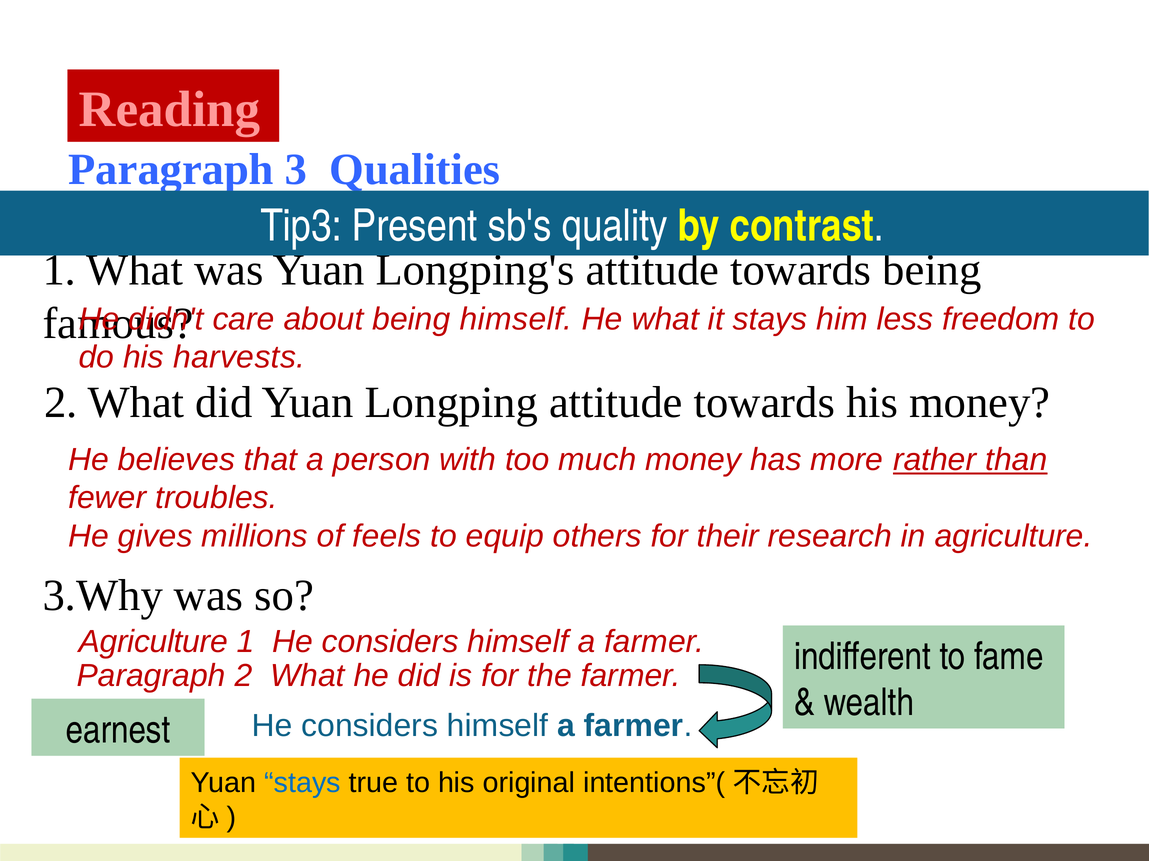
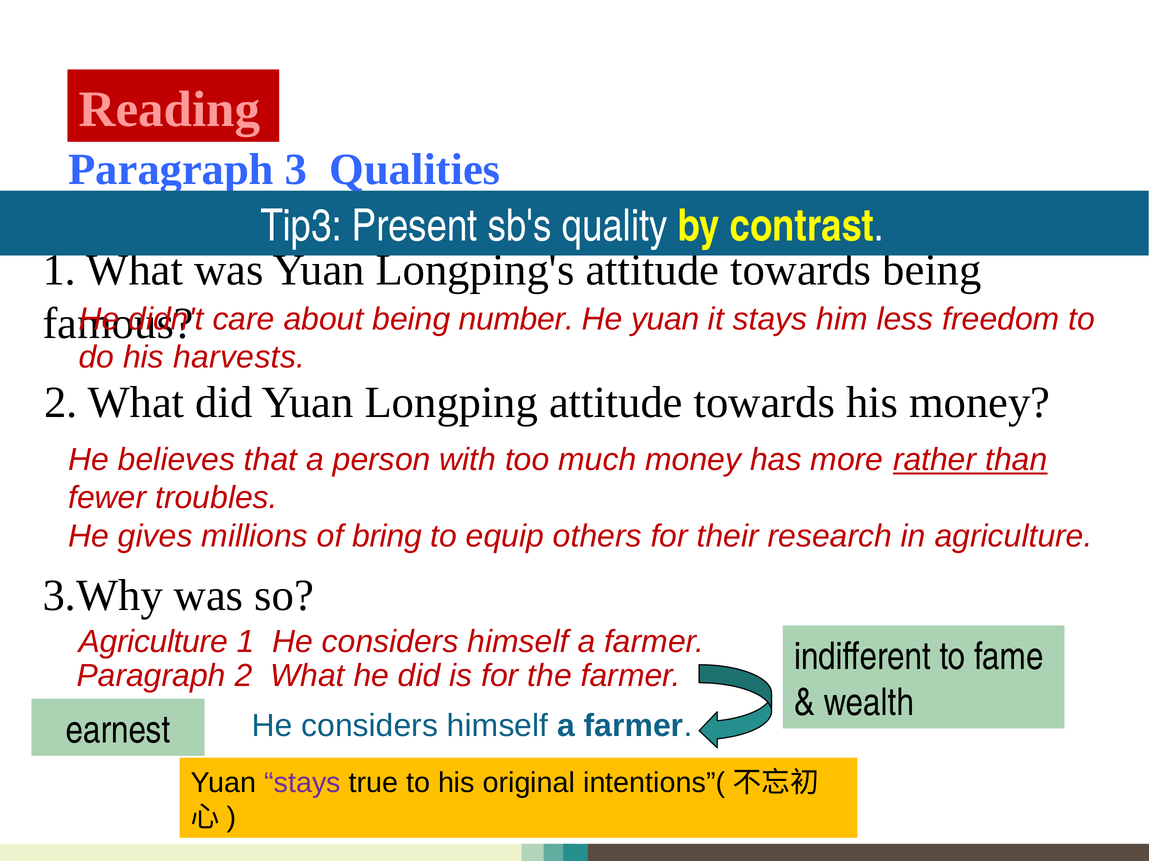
being himself: himself -> number
He what: what -> yuan
feels: feels -> bring
stays at (303, 783) colour: blue -> purple
